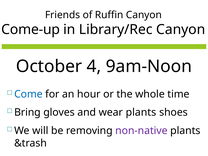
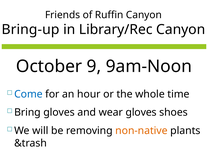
Come-up: Come-up -> Bring-up
4: 4 -> 9
wear plants: plants -> gloves
non-native colour: purple -> orange
